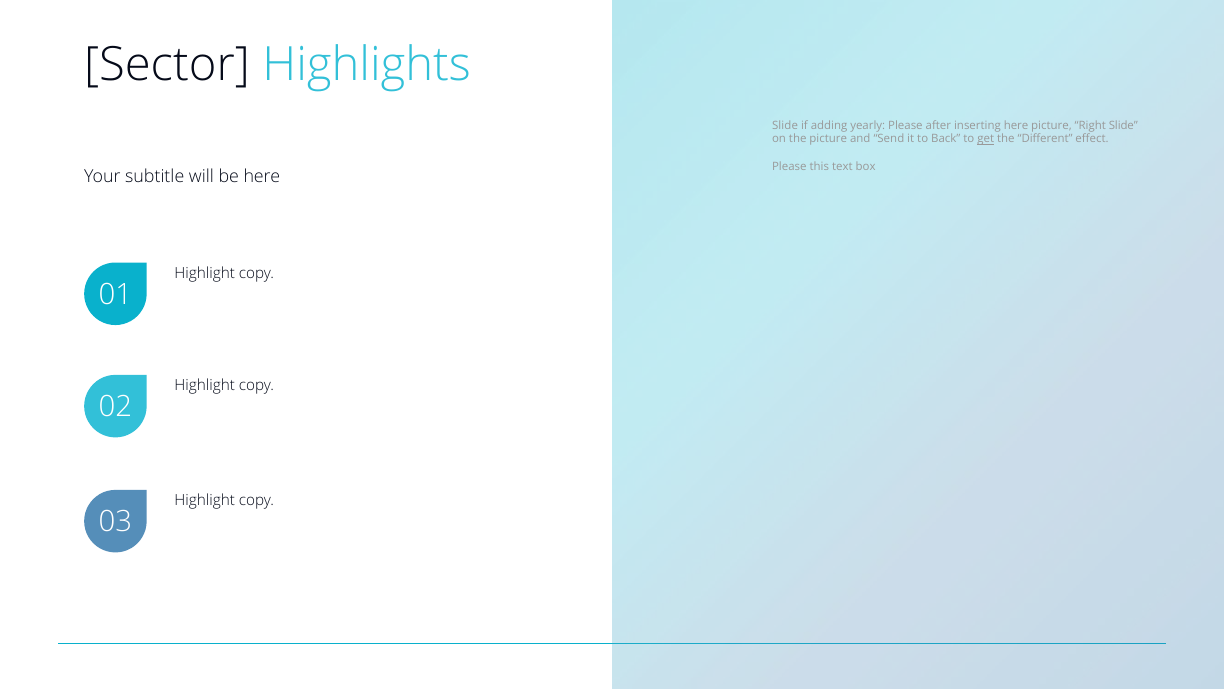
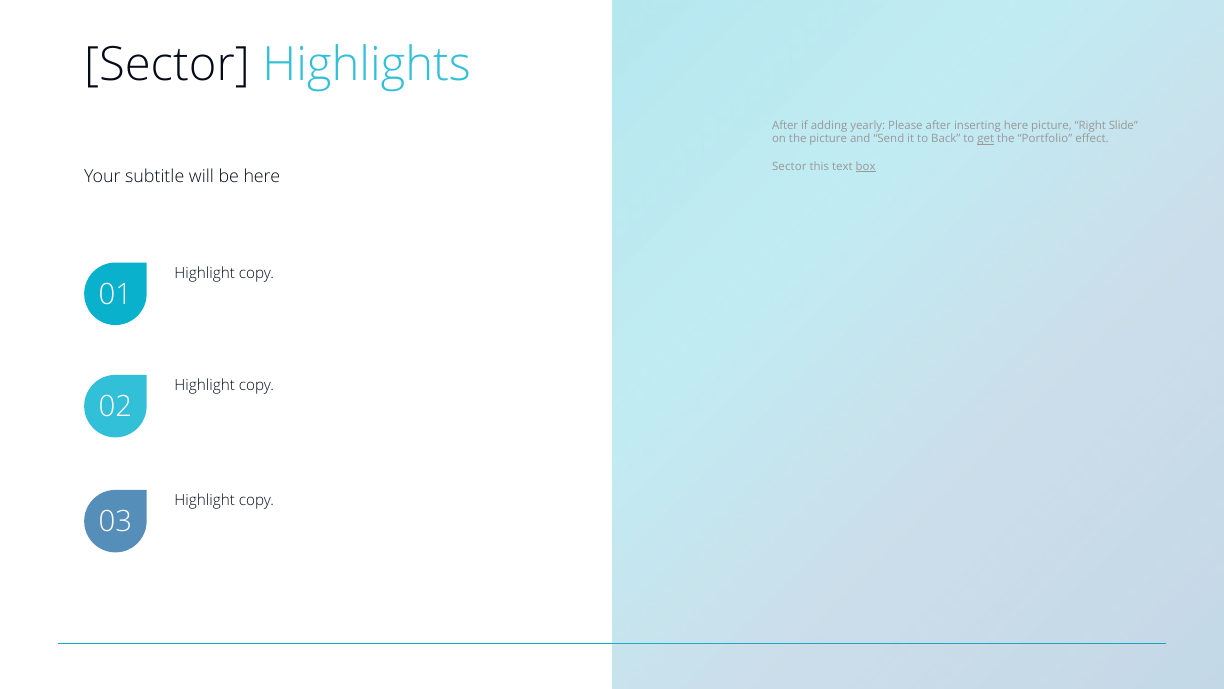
Slide at (785, 125): Slide -> After
Different: Different -> Portfolio
Please at (789, 167): Please -> Sector
box underline: none -> present
